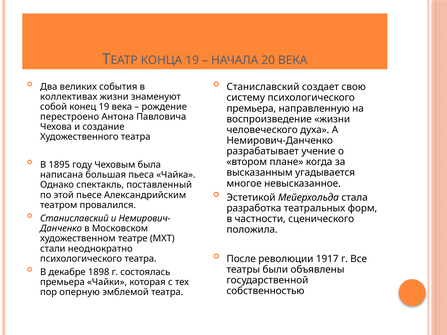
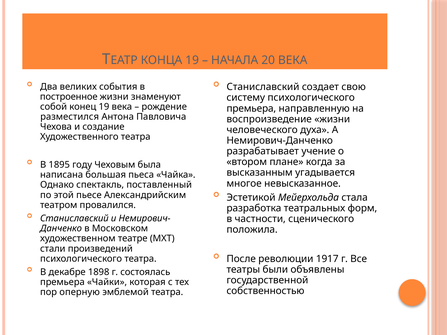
коллективах: коллективах -> построенное
перестроено: перестроено -> разместился
неоднократно: неоднократно -> произведений
